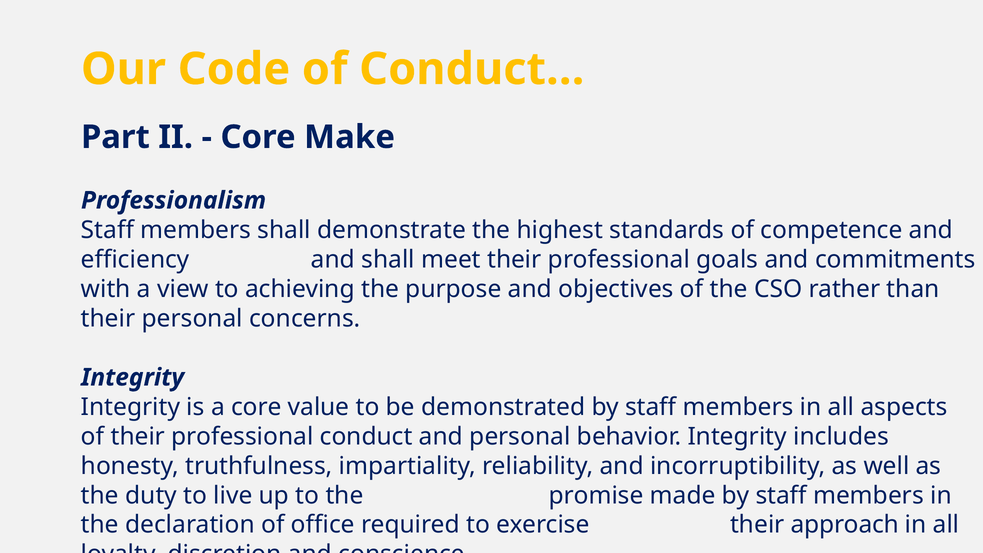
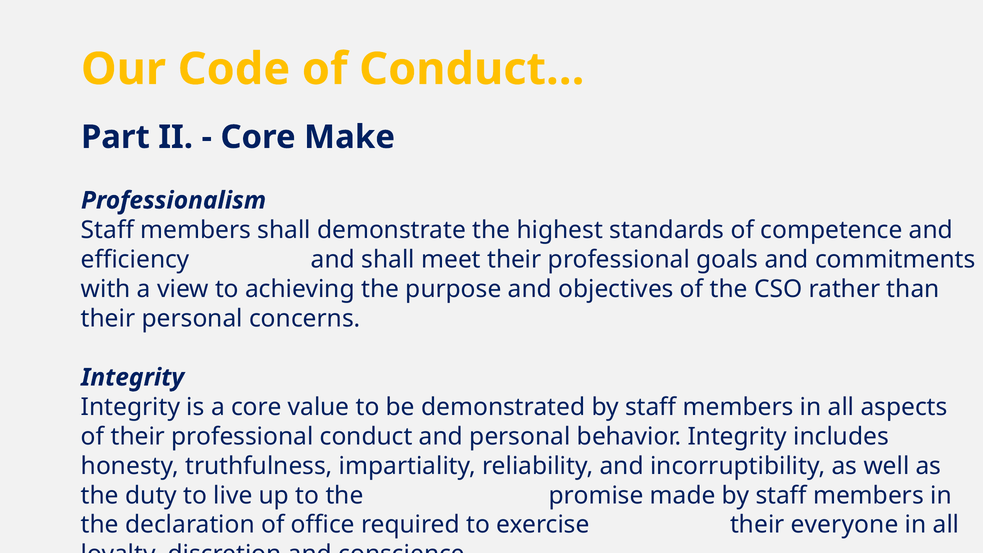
approach: approach -> everyone
